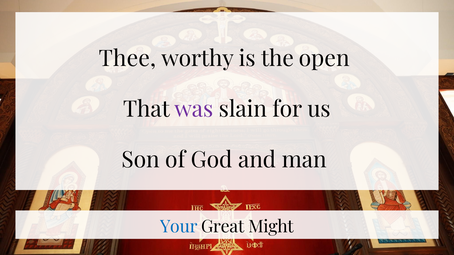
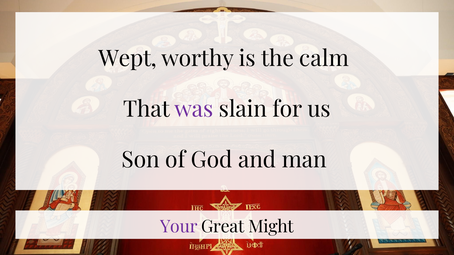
Thee: Thee -> Wept
open: open -> calm
Your colour: blue -> purple
